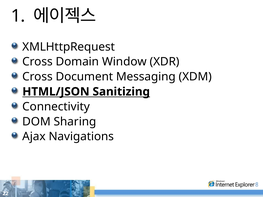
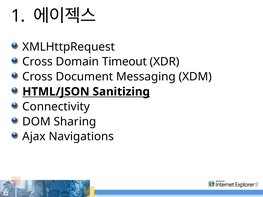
Window: Window -> Timeout
